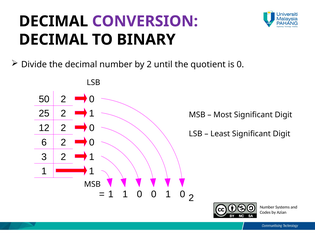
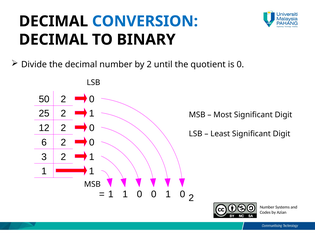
CONVERSION colour: purple -> blue
